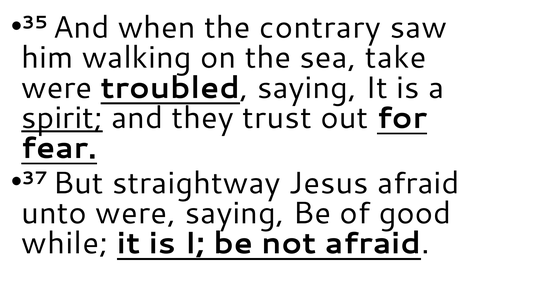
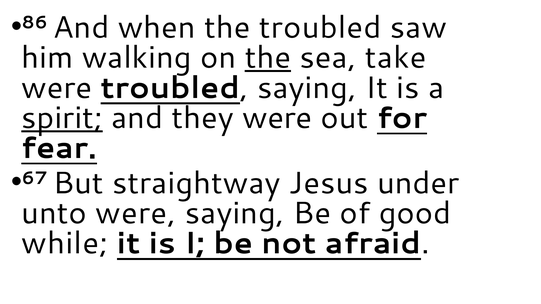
35: 35 -> 86
the contrary: contrary -> troubled
the at (268, 58) underline: none -> present
they trust: trust -> were
37: 37 -> 67
Jesus afraid: afraid -> under
